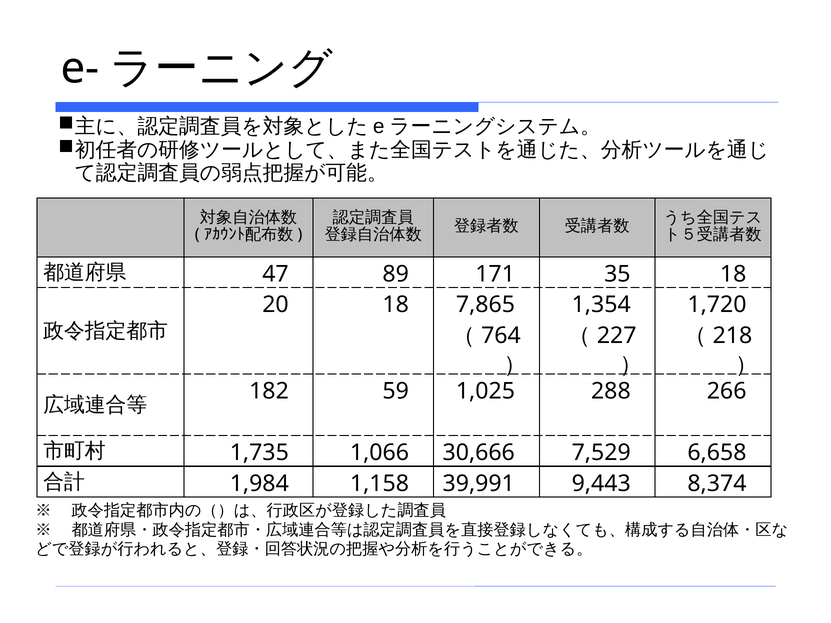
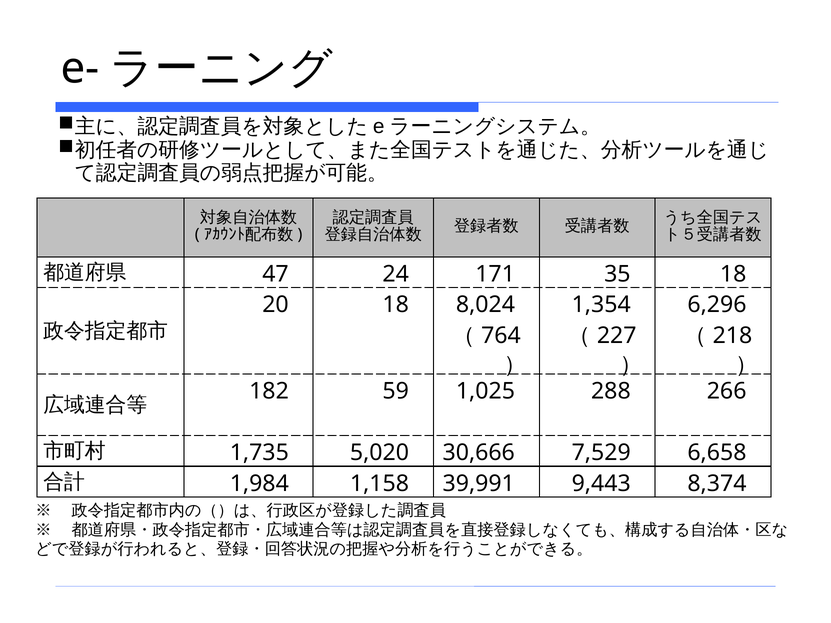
89: 89 -> 24
7,865: 7,865 -> 8,024
1,720: 1,720 -> 6,296
1,066: 1,066 -> 5,020
